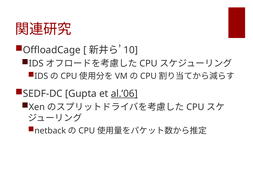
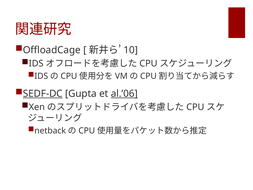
SEDF-DC underline: none -> present
